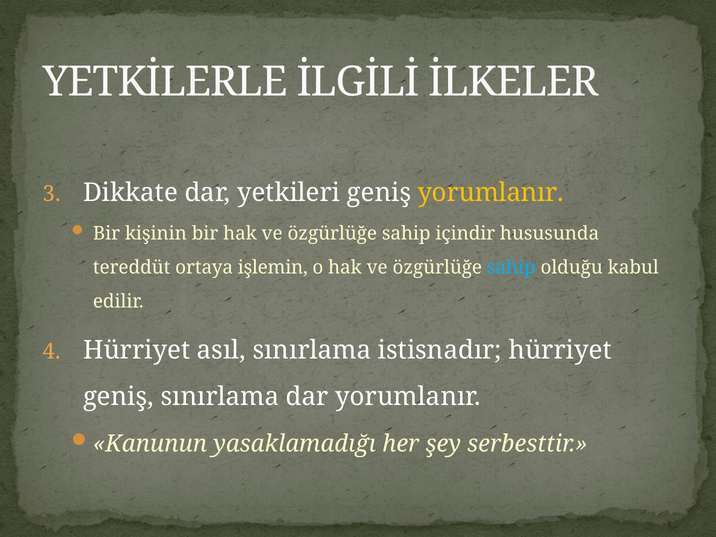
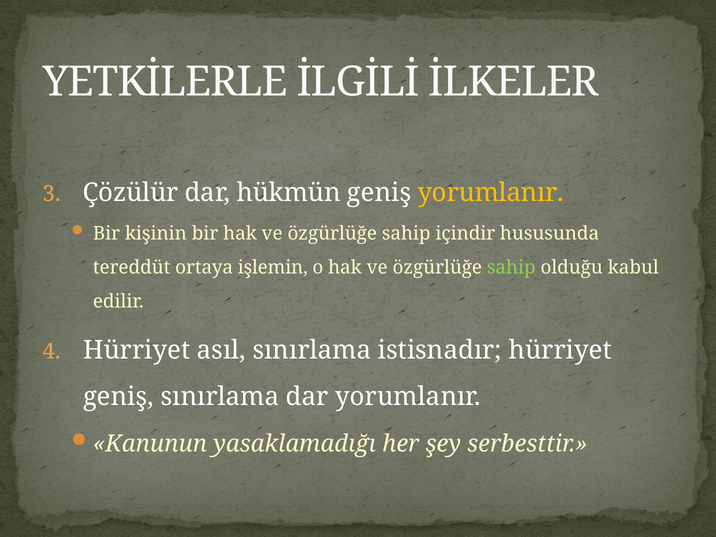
Dikkate: Dikkate -> Çözülür
yetkileri: yetkileri -> hükmün
sahip at (511, 267) colour: light blue -> light green
